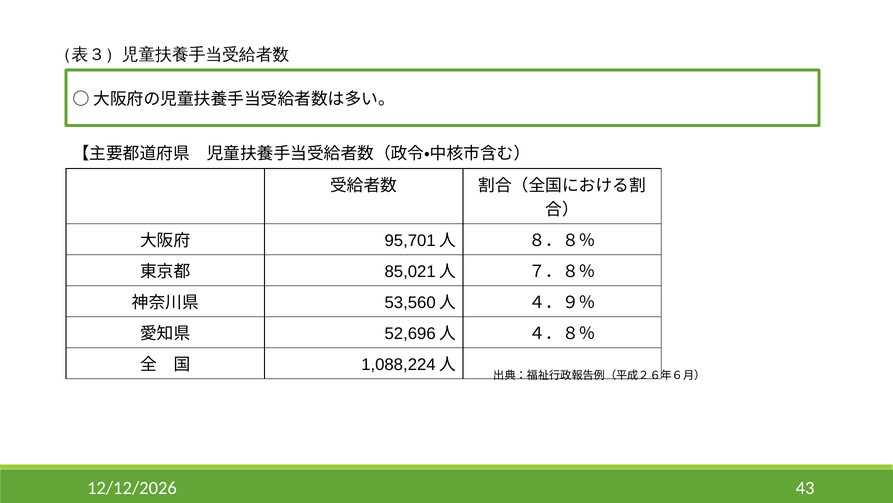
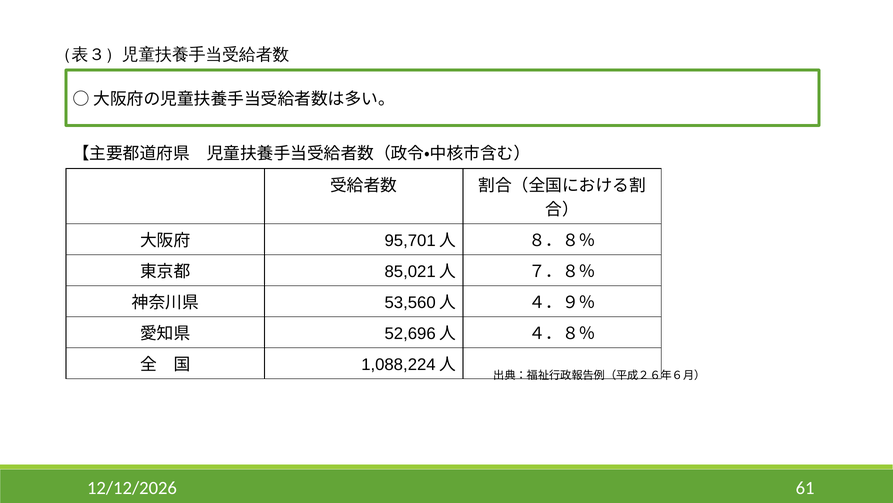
43: 43 -> 61
